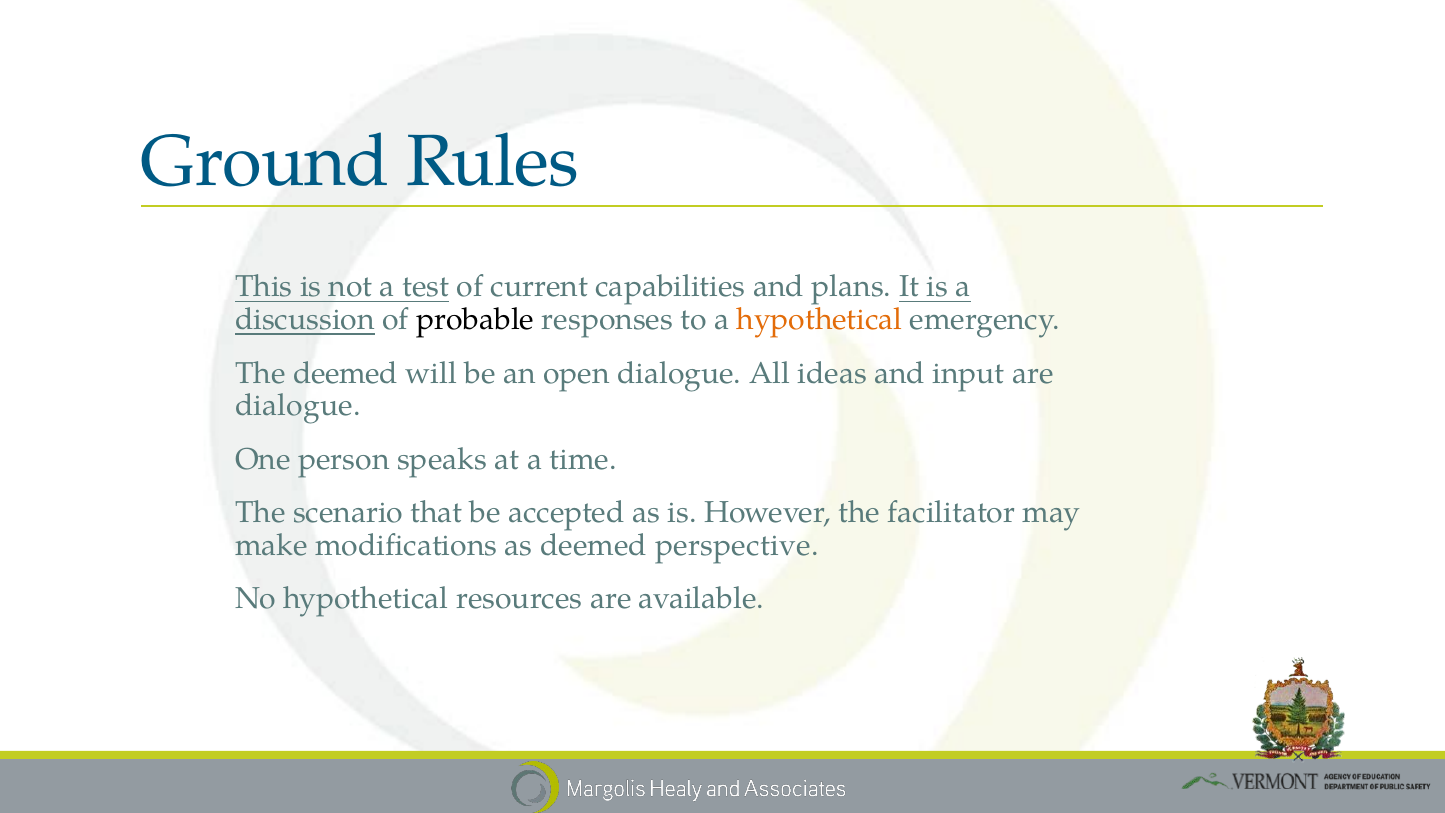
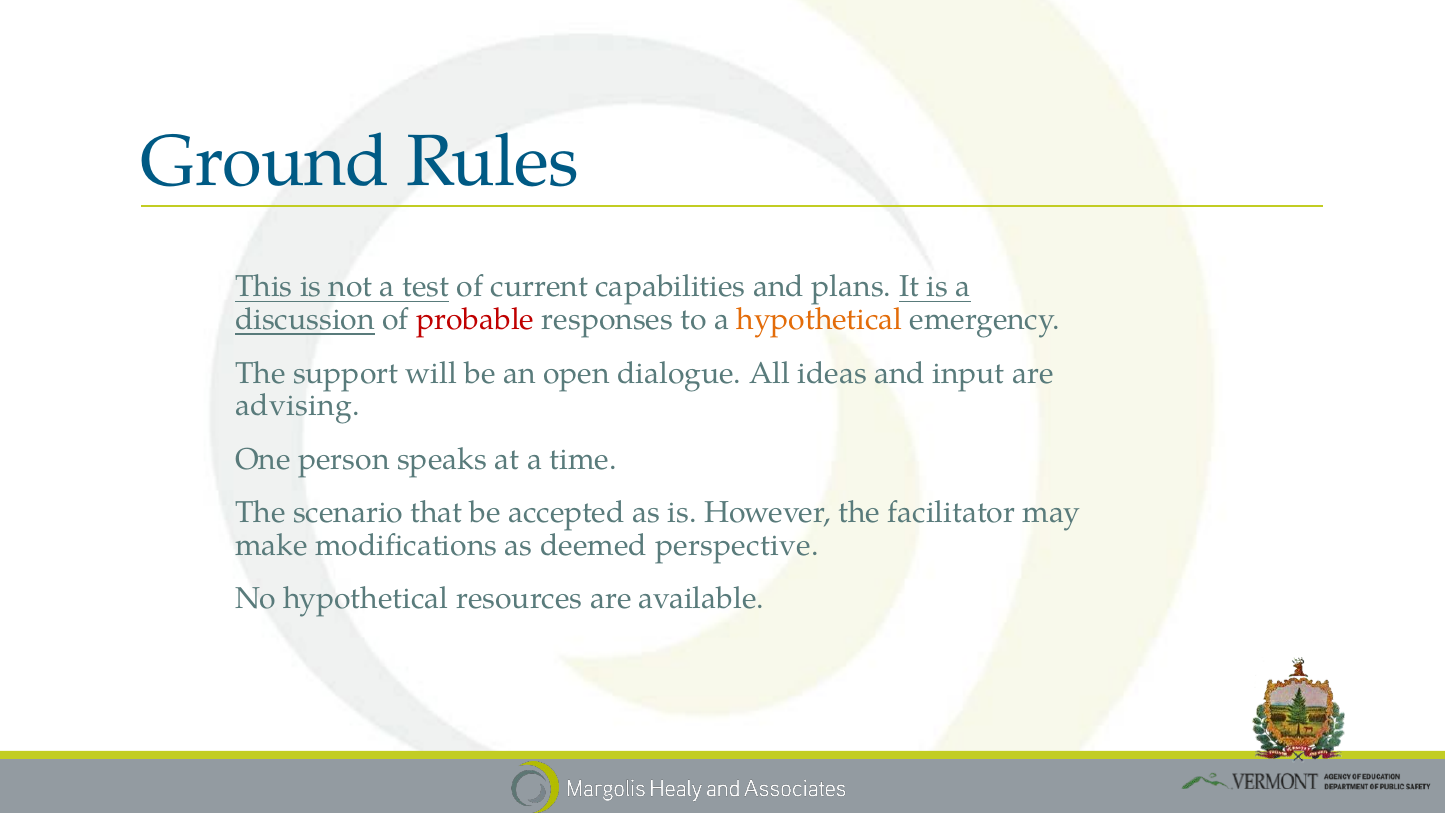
probable colour: black -> red
The deemed: deemed -> support
dialogue at (298, 406): dialogue -> advising
